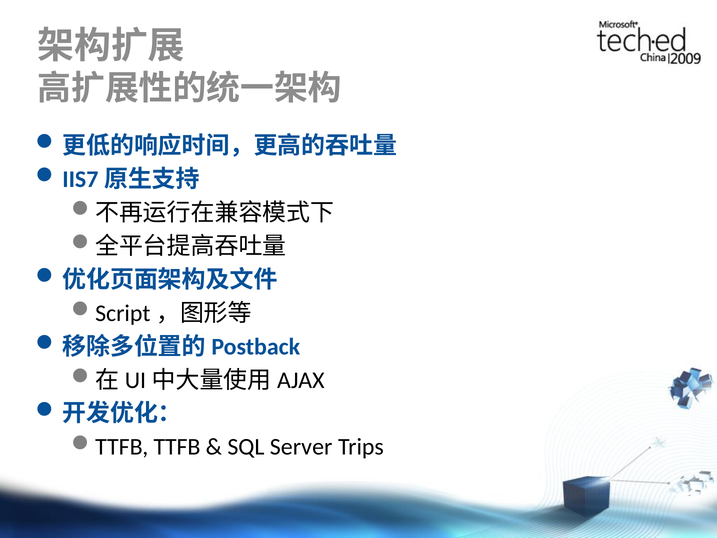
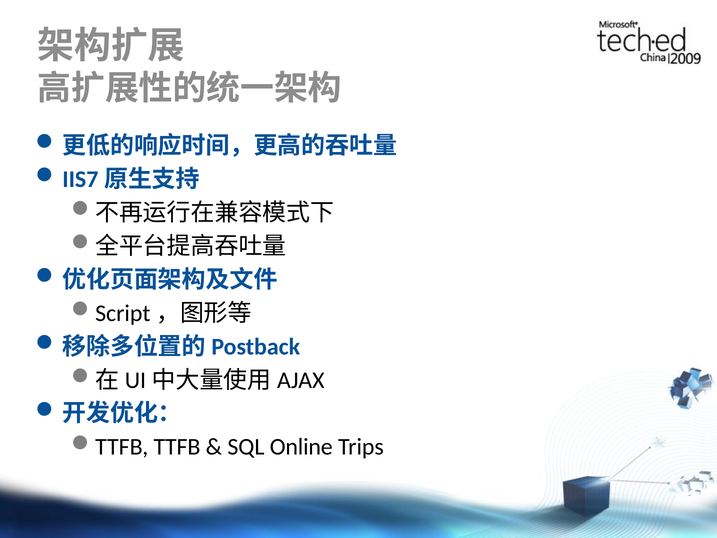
Server: Server -> Online
